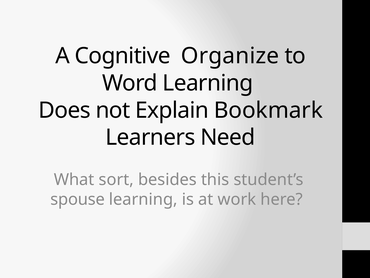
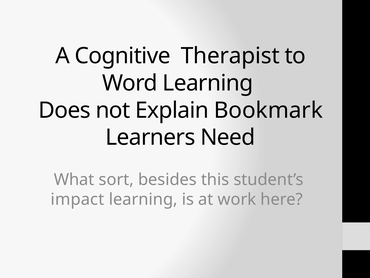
Organize: Organize -> Therapist
spouse: spouse -> impact
